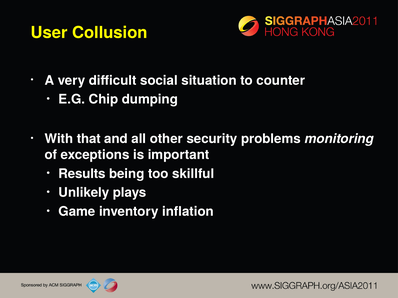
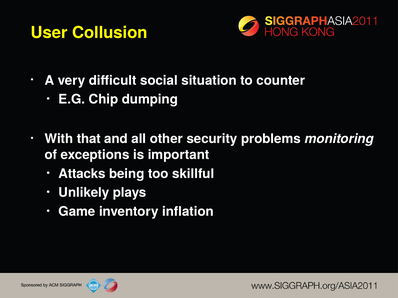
Results: Results -> Attacks
